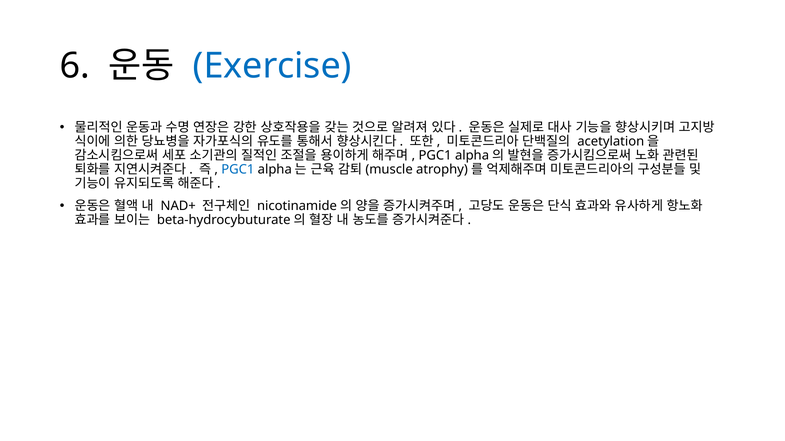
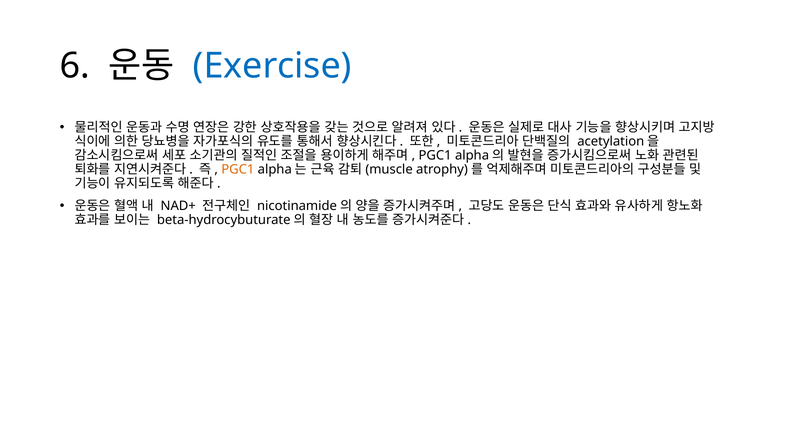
PGC1 at (238, 170) colour: blue -> orange
